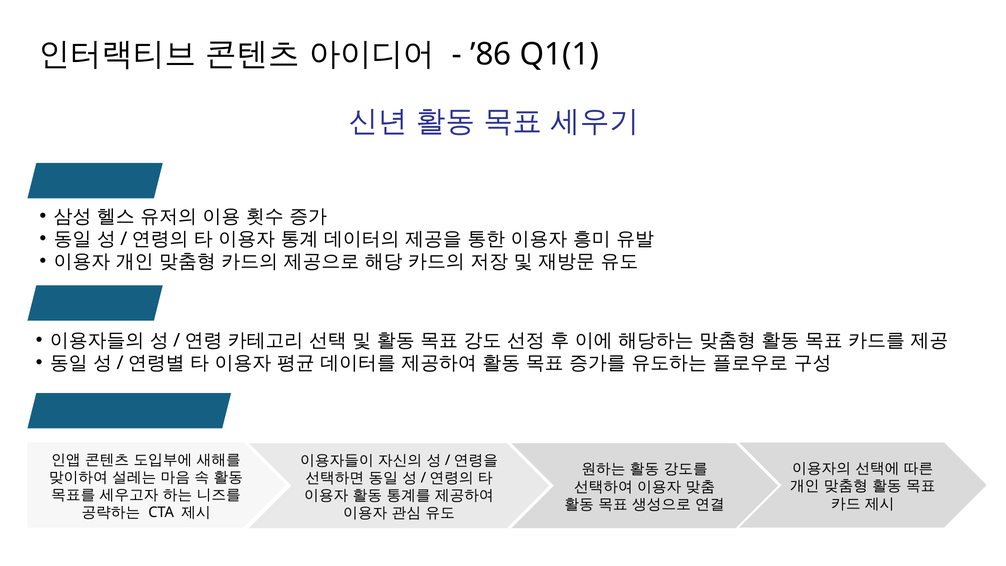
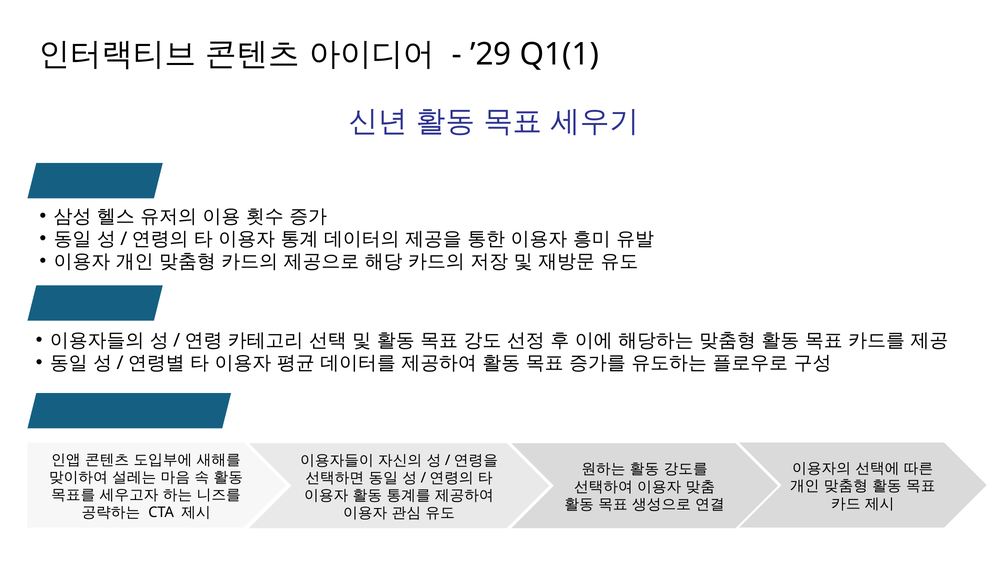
’86: ’86 -> ’29
